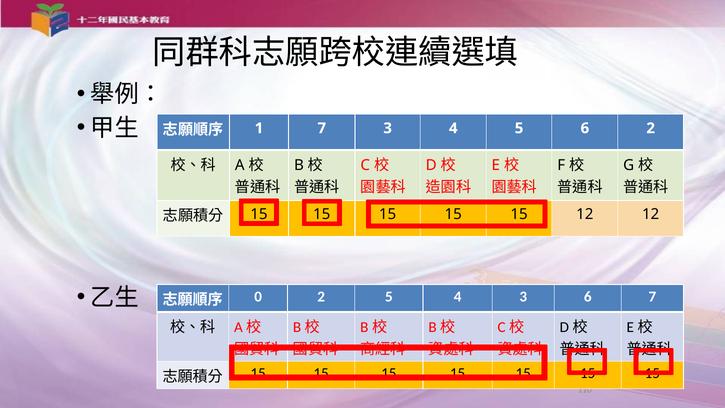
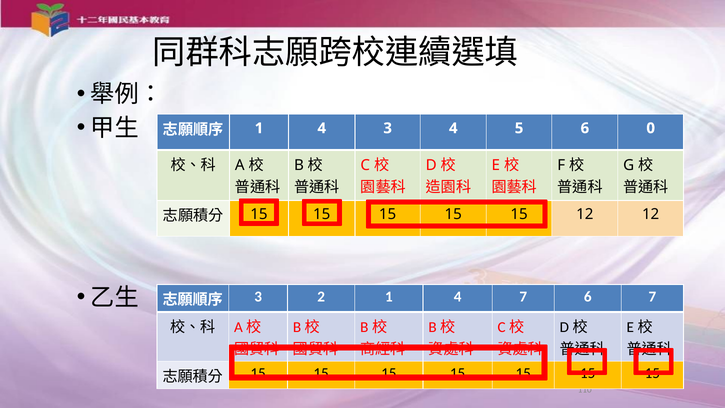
7 at (322, 128): 7 -> 4
6 2: 2 -> 0
0 at (258, 297): 0 -> 3
2 5: 5 -> 1
4 3: 3 -> 7
